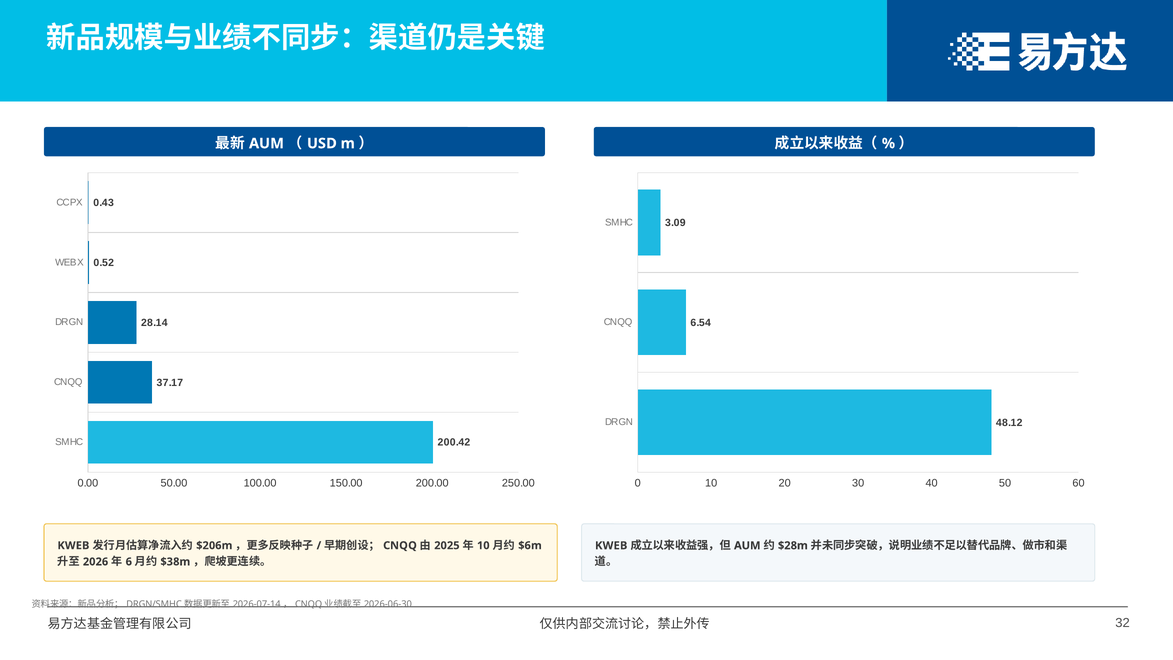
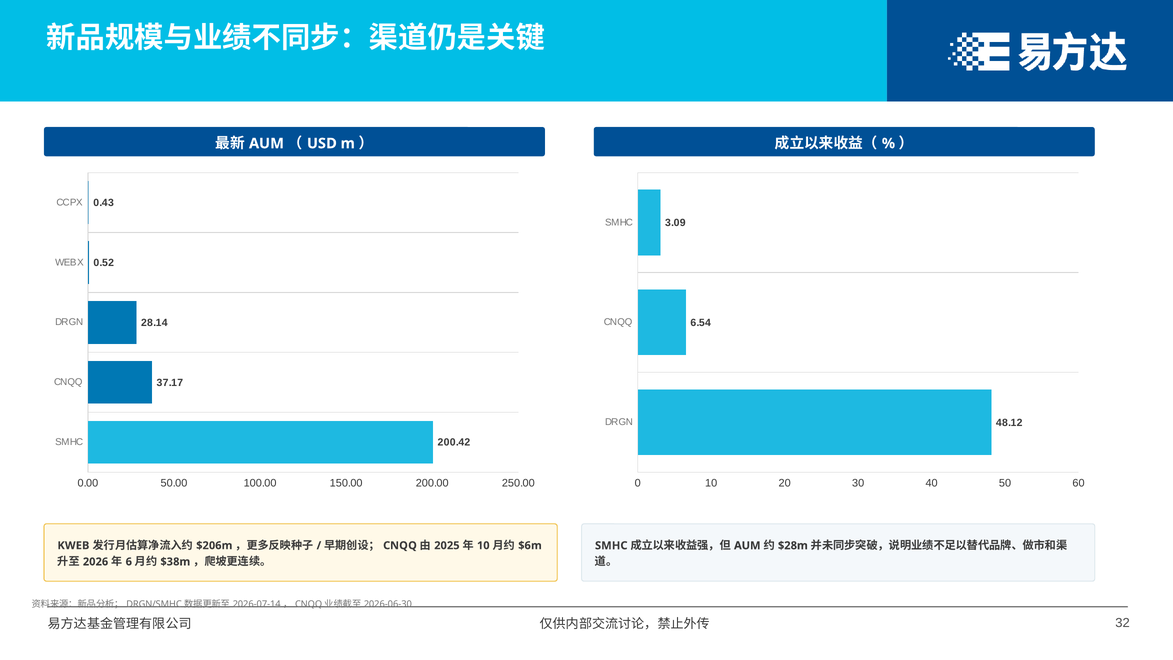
KWEB at (611, 546): KWEB -> SMHC
